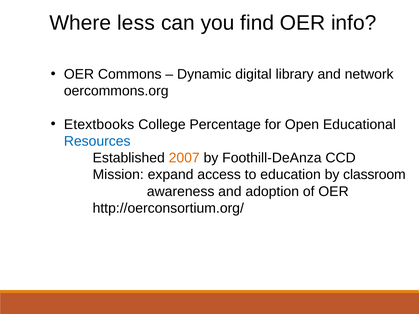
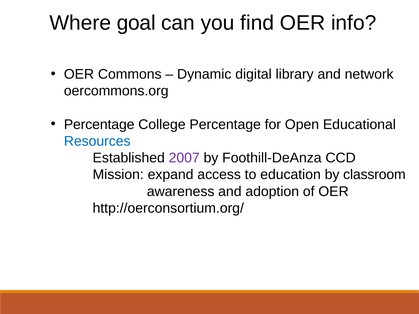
less: less -> goal
Etextbooks at (99, 125): Etextbooks -> Percentage
2007 colour: orange -> purple
